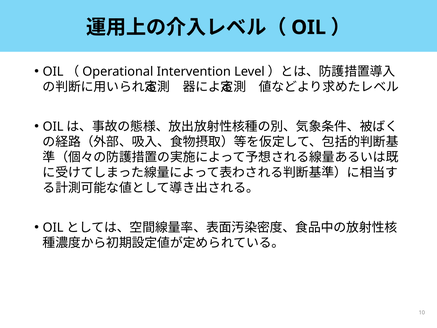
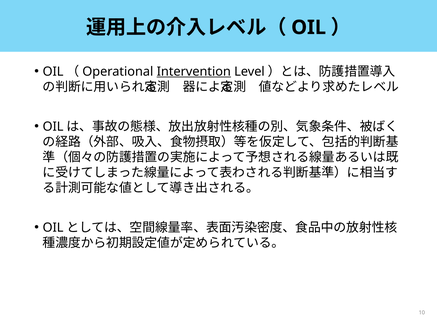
Intervention underline: none -> present
